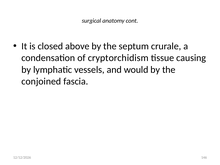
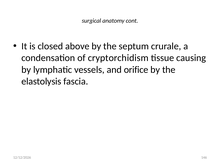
would: would -> orifice
conjoined: conjoined -> elastolysis
